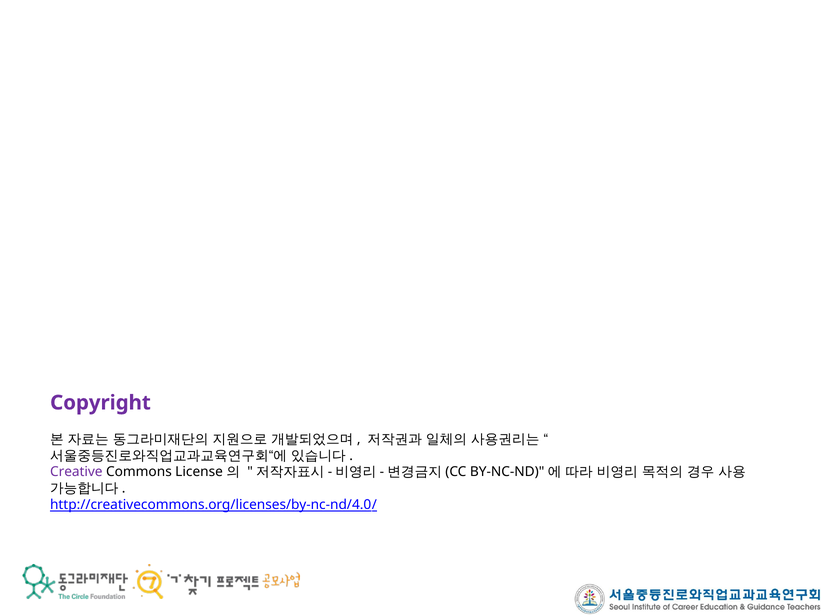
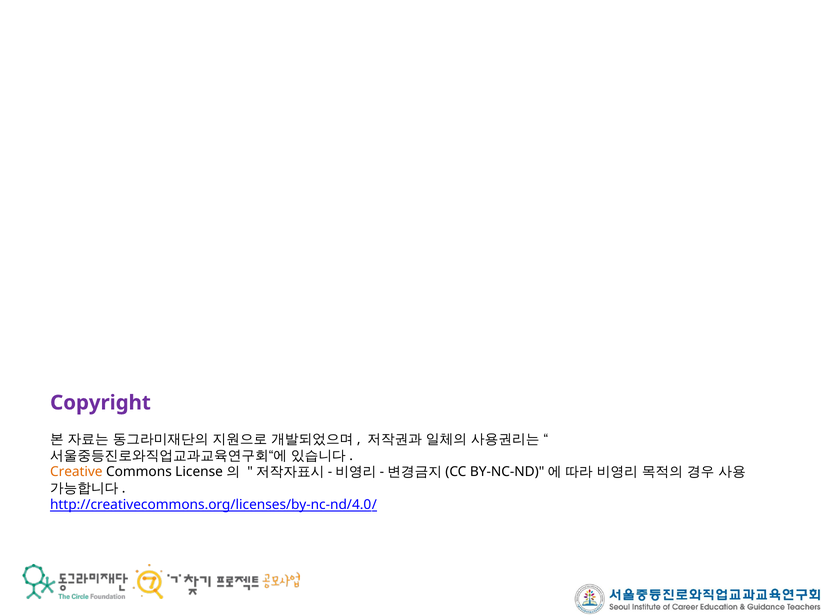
Creative colour: purple -> orange
